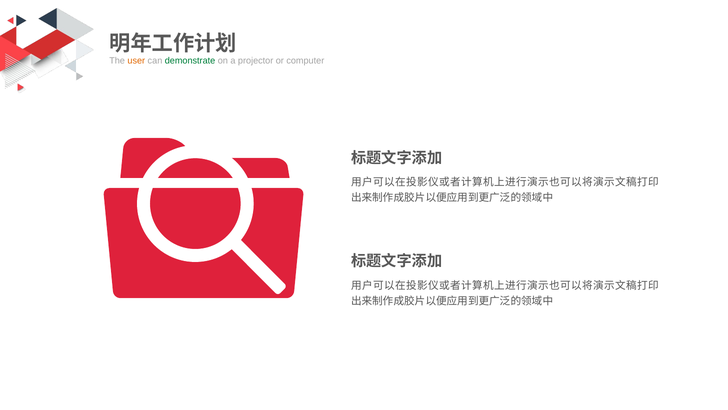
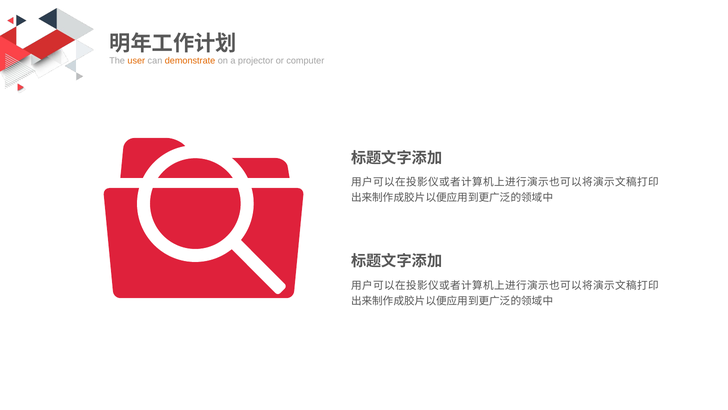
demonstrate colour: green -> orange
